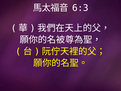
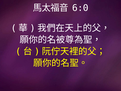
6:3: 6:3 -> 6:0
